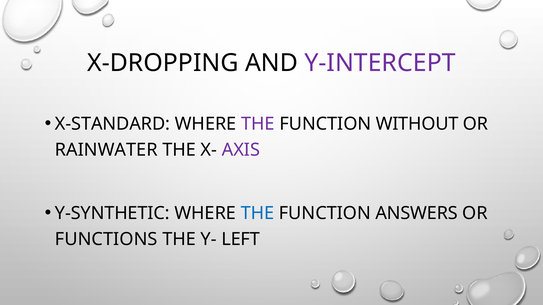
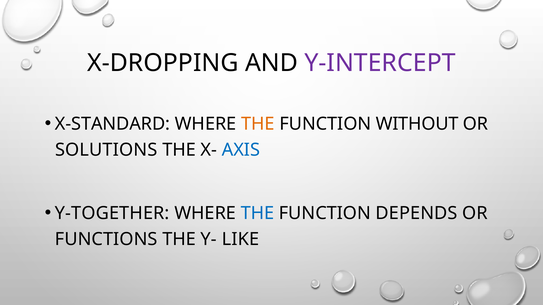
THE at (258, 124) colour: purple -> orange
RAINWATER: RAINWATER -> SOLUTIONS
AXIS colour: purple -> blue
Y-SYNTHETIC: Y-SYNTHETIC -> Y-TOGETHER
ANSWERS: ANSWERS -> DEPENDS
LEFT: LEFT -> LIKE
